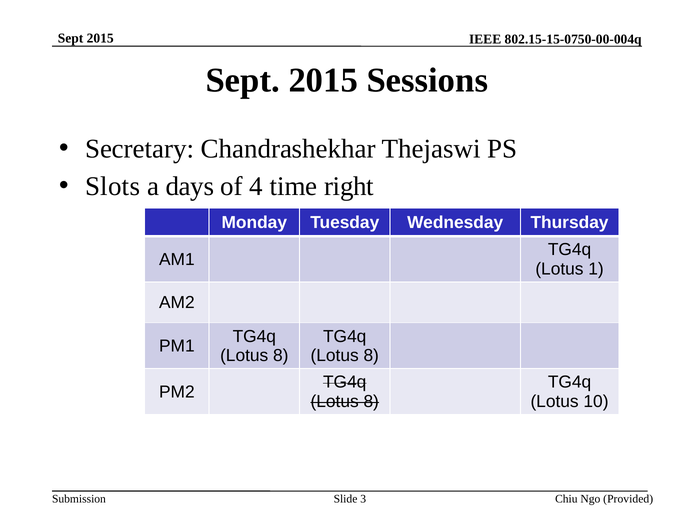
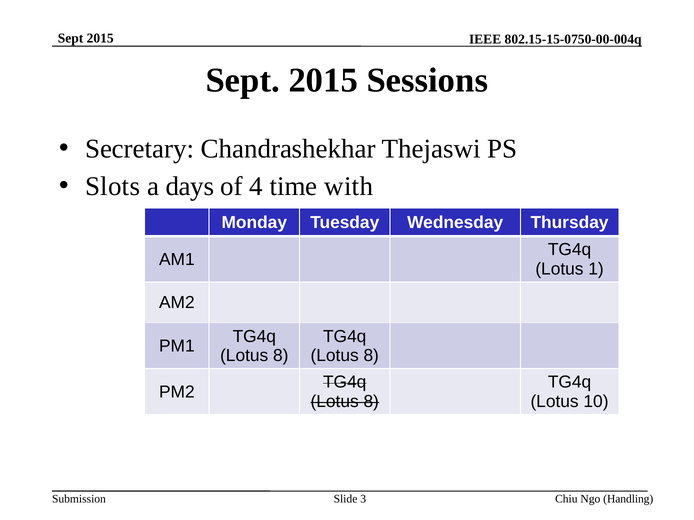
right: right -> with
Provided: Provided -> Handling
